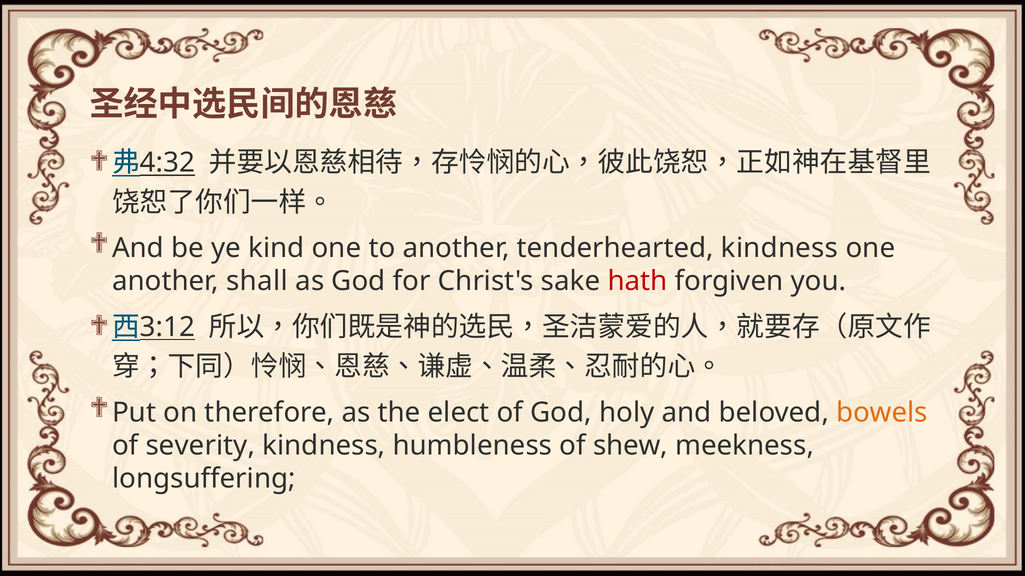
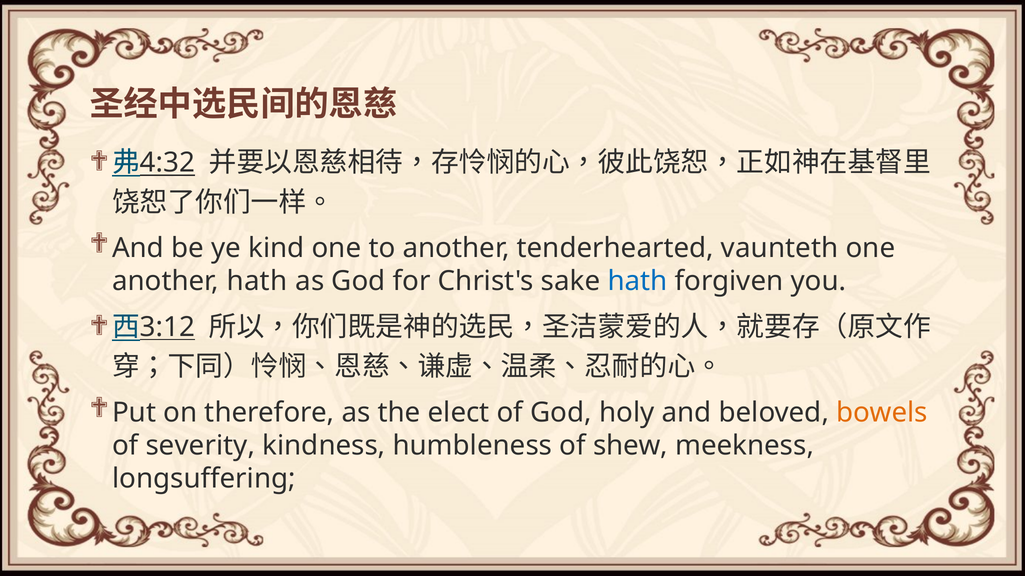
tenderhearted kindness: kindness -> vaunteth
another shall: shall -> hath
hath at (637, 281) colour: red -> blue
